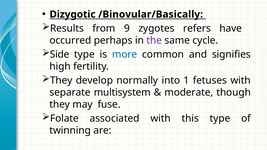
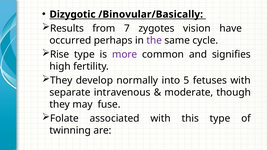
9: 9 -> 7
refers: refers -> vision
Side: Side -> Rise
more colour: blue -> purple
1: 1 -> 5
multisystem: multisystem -> intravenous
